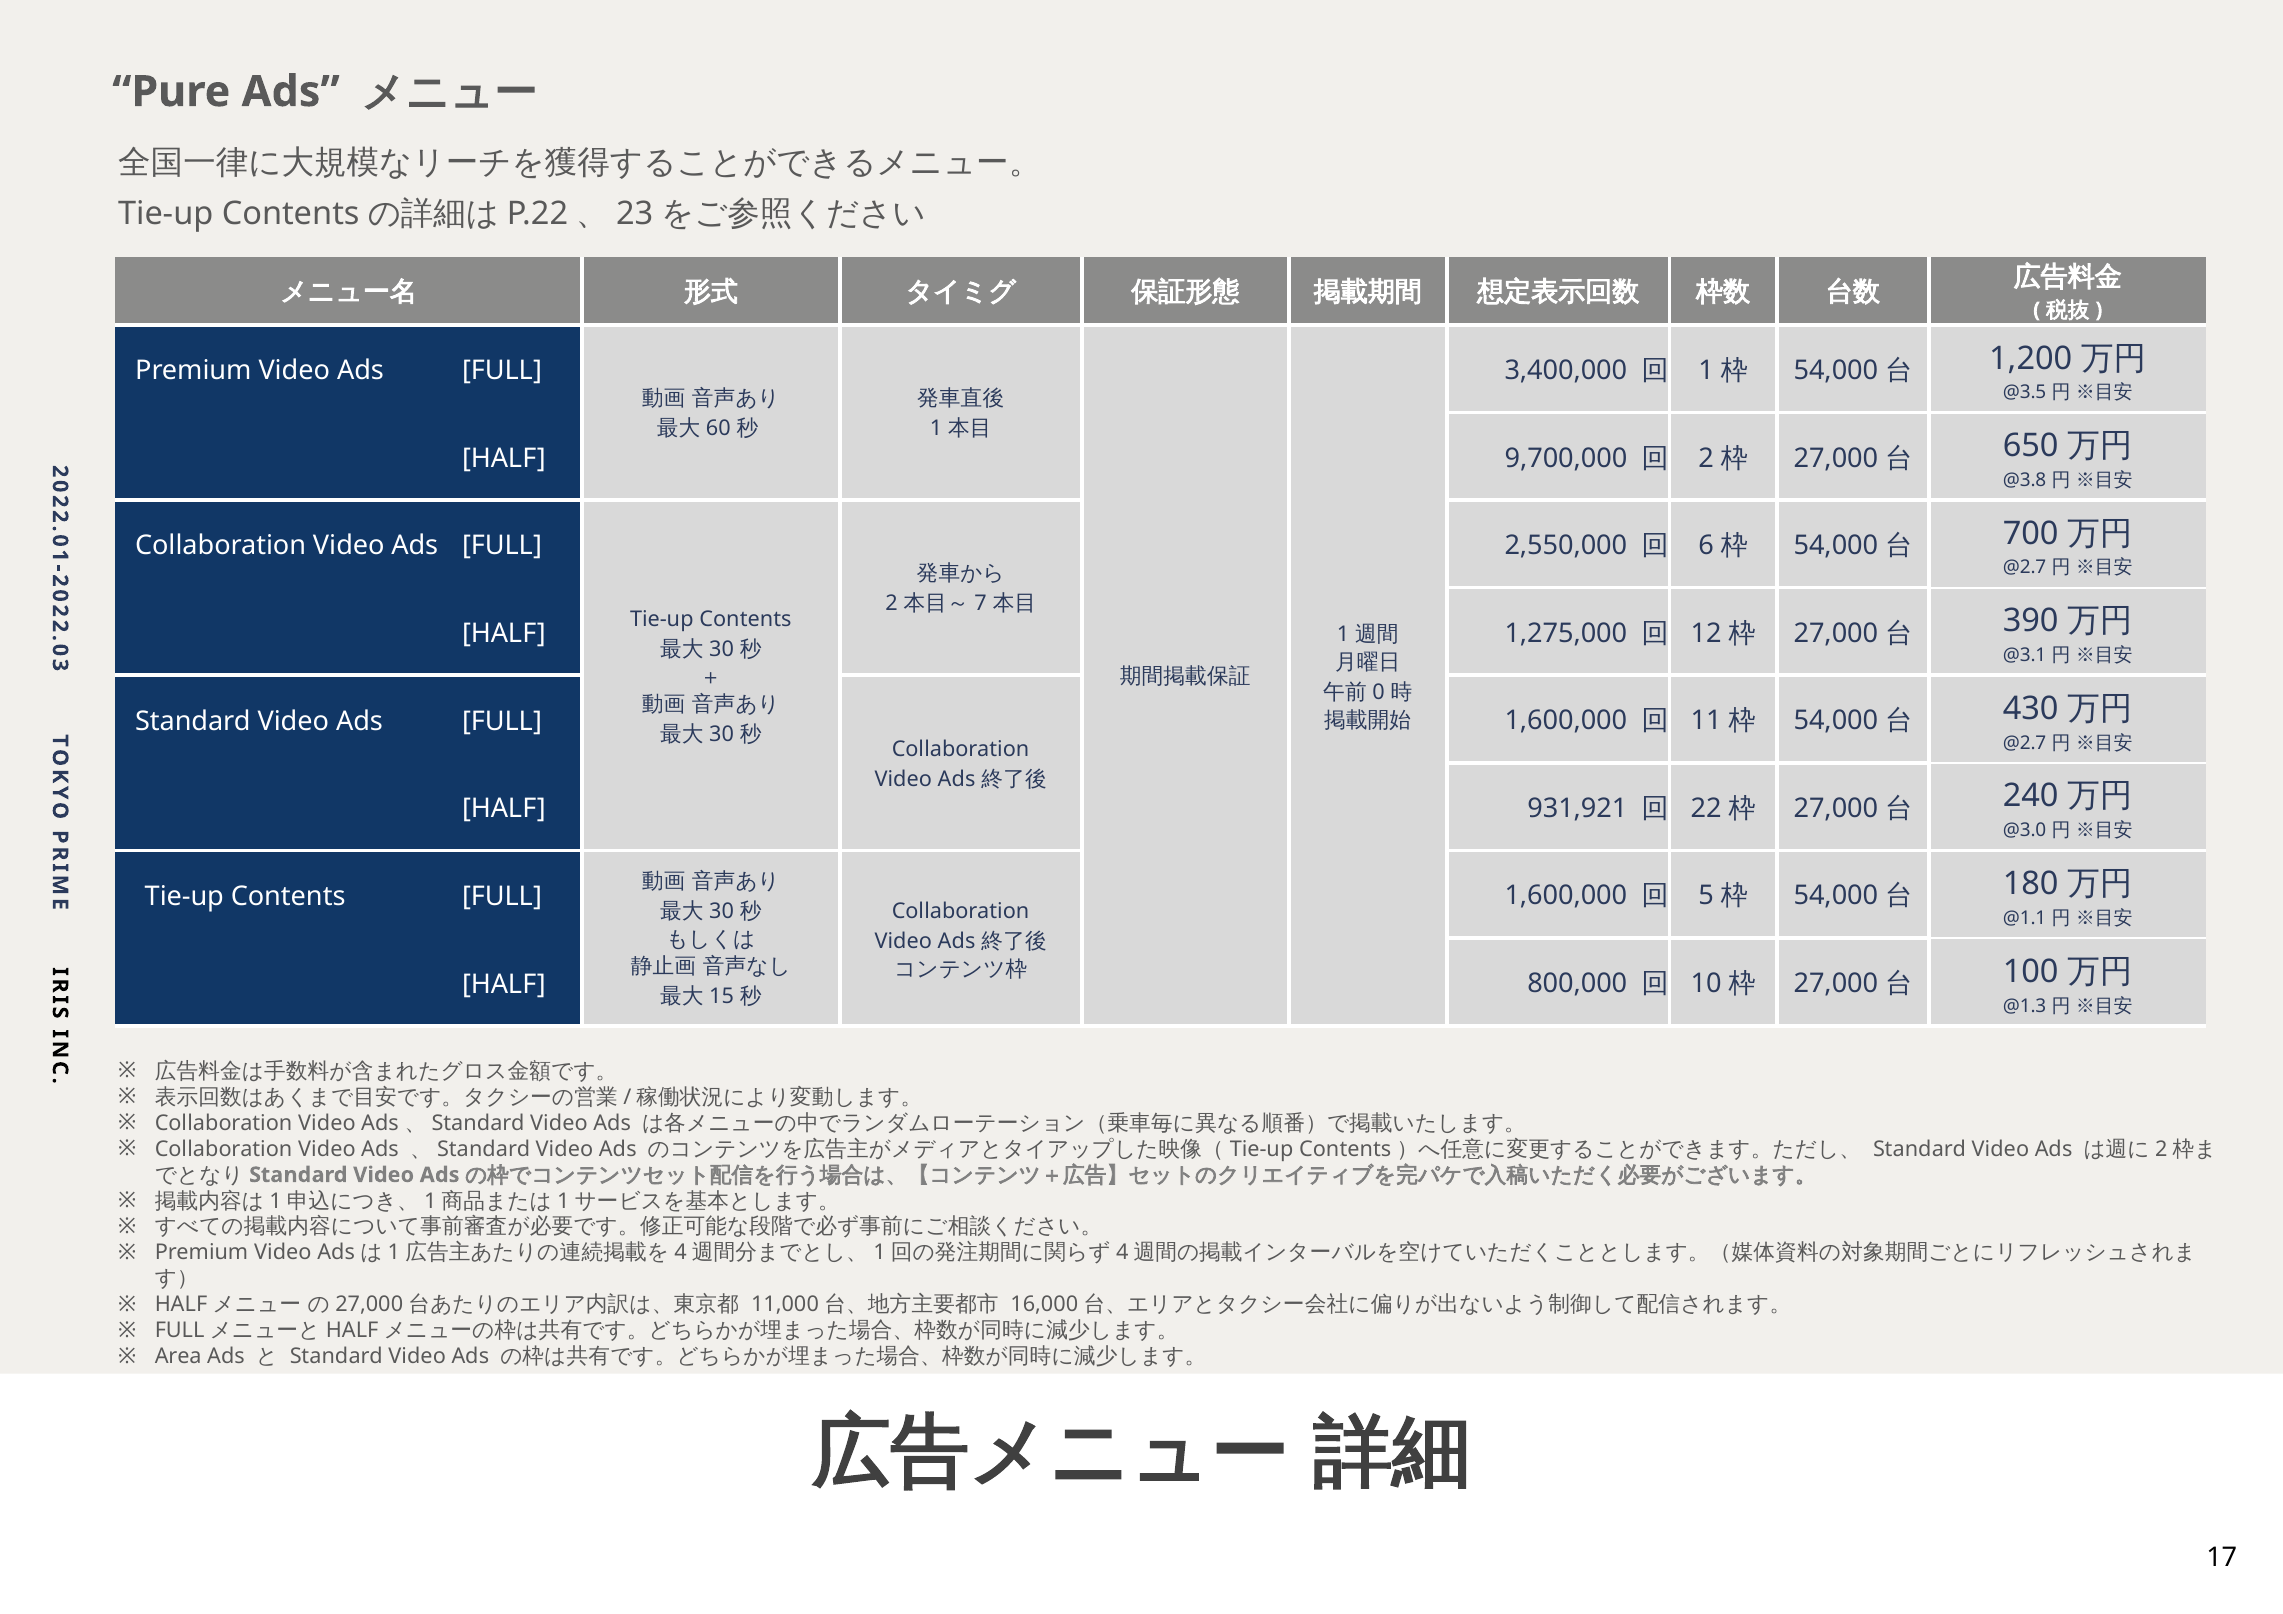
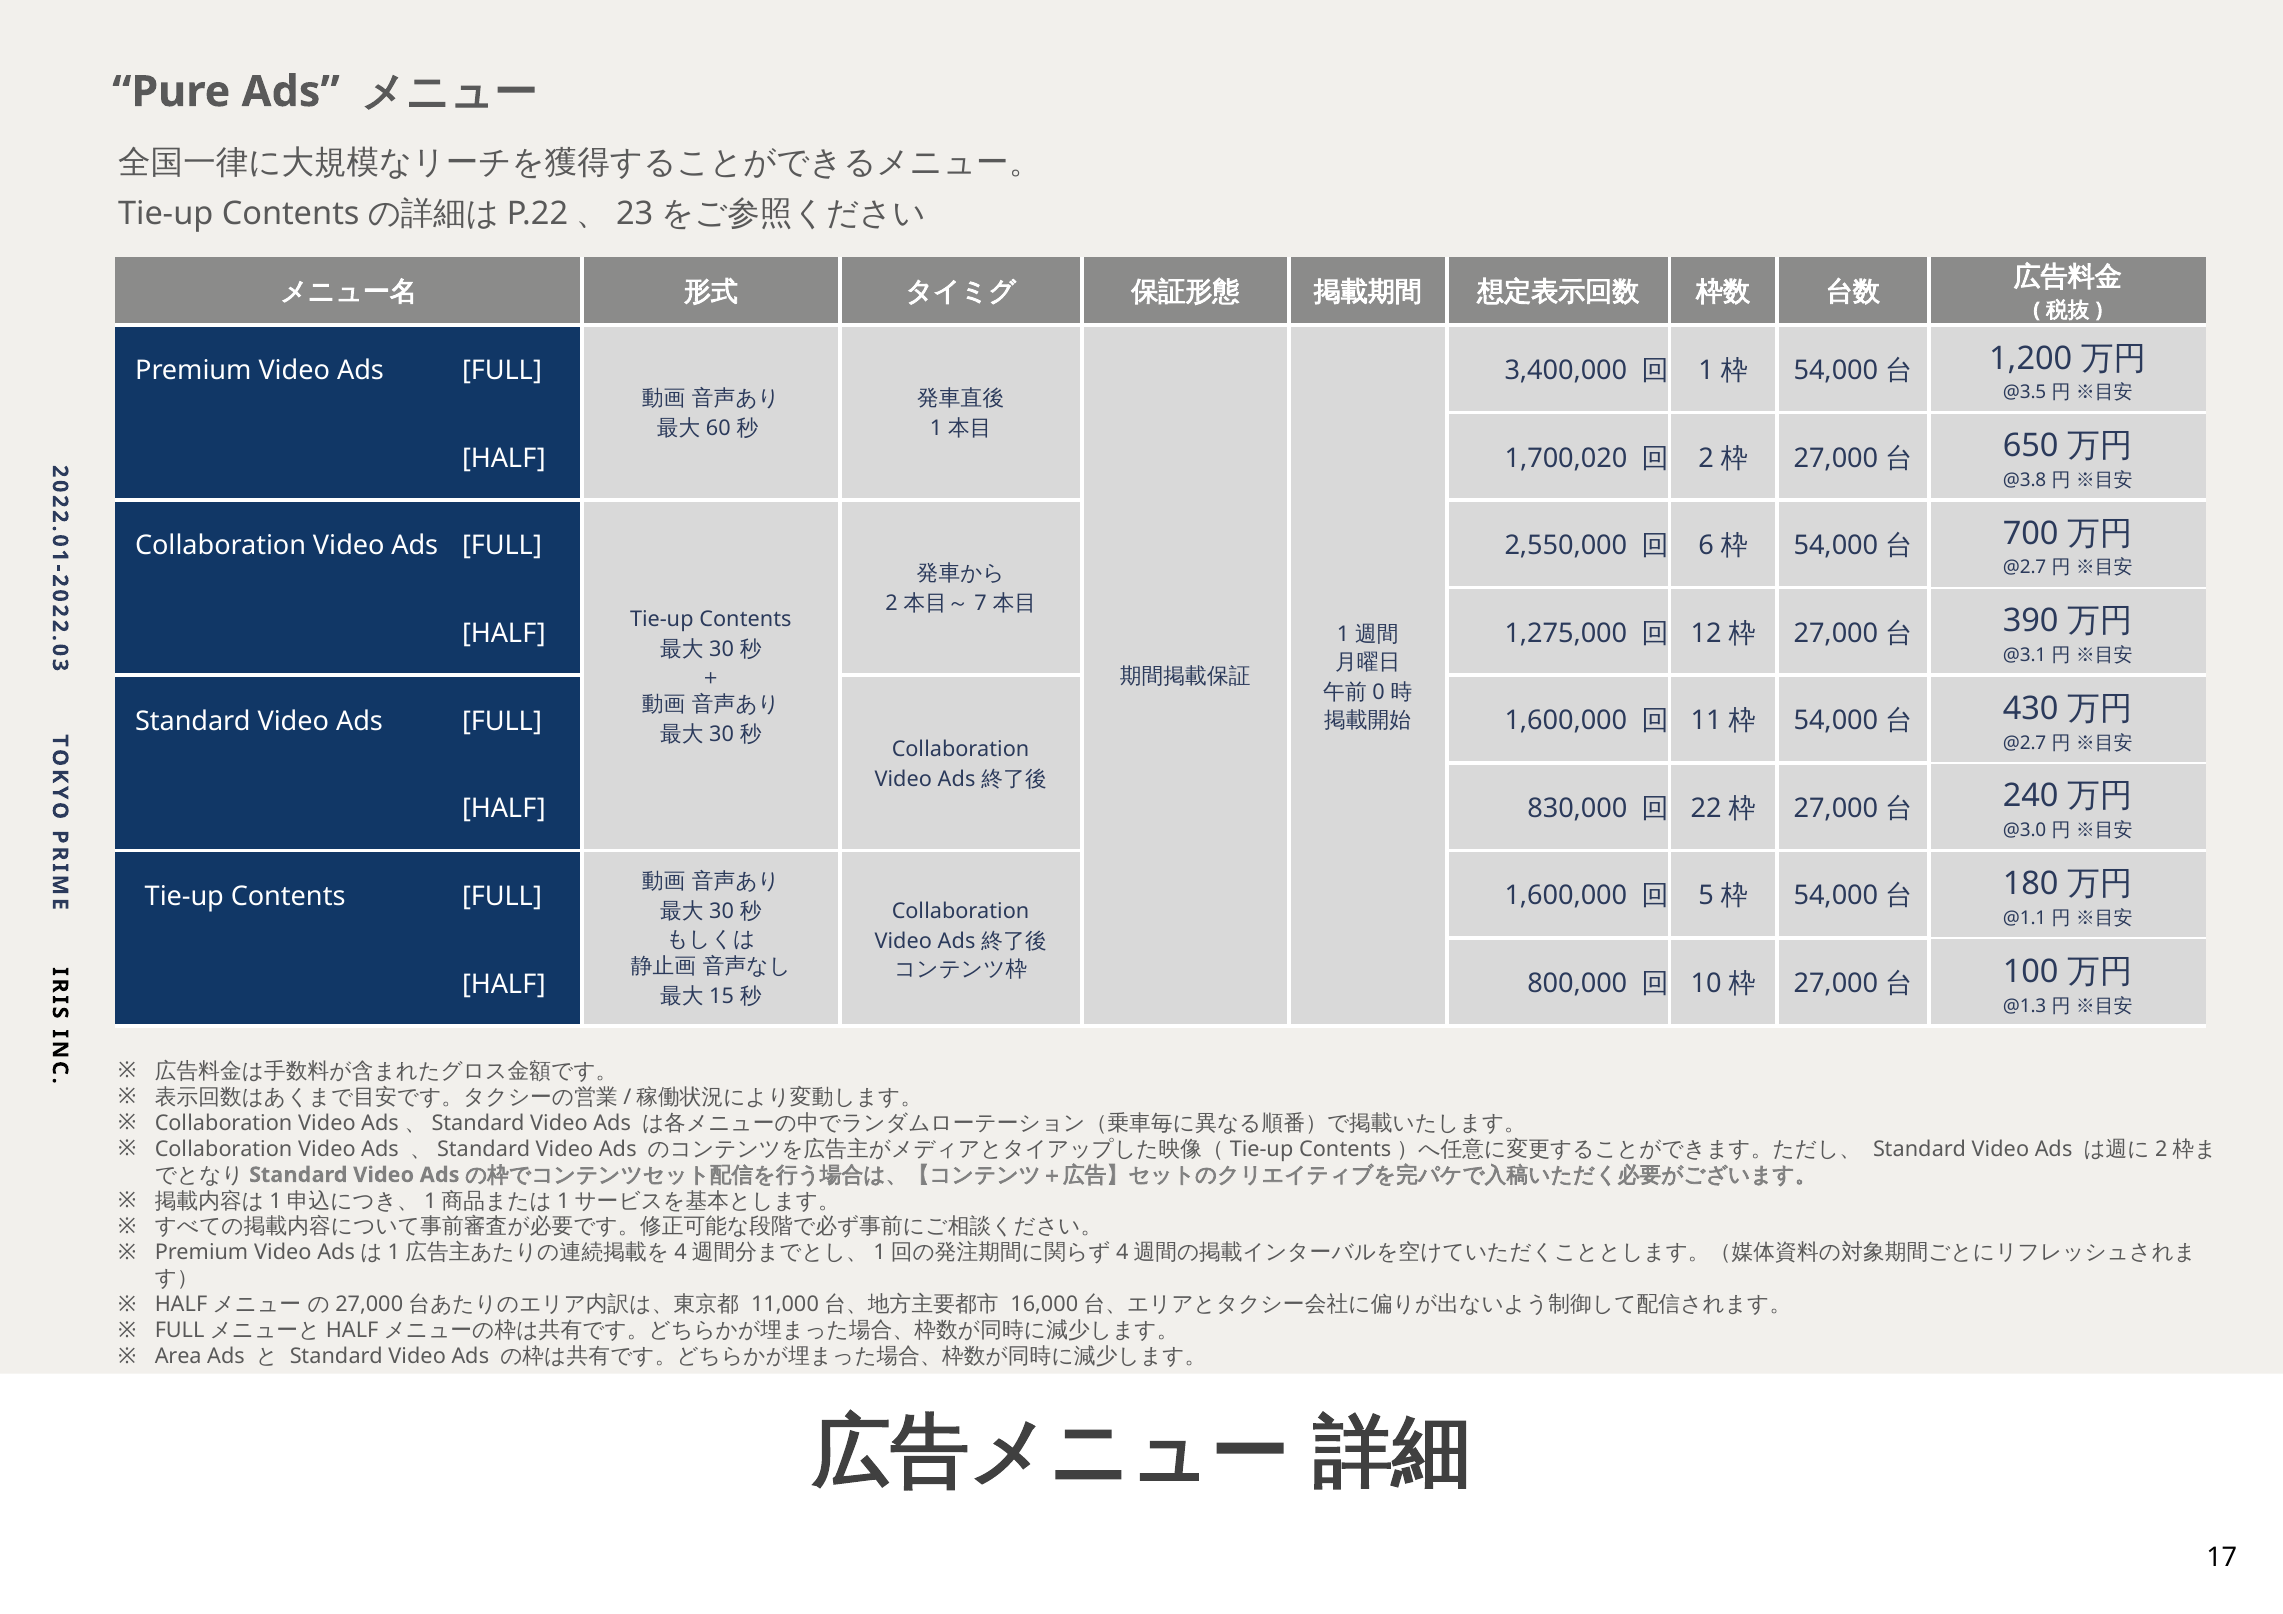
9,700,000: 9,700,000 -> 1,700,020
931,921: 931,921 -> 830,000
